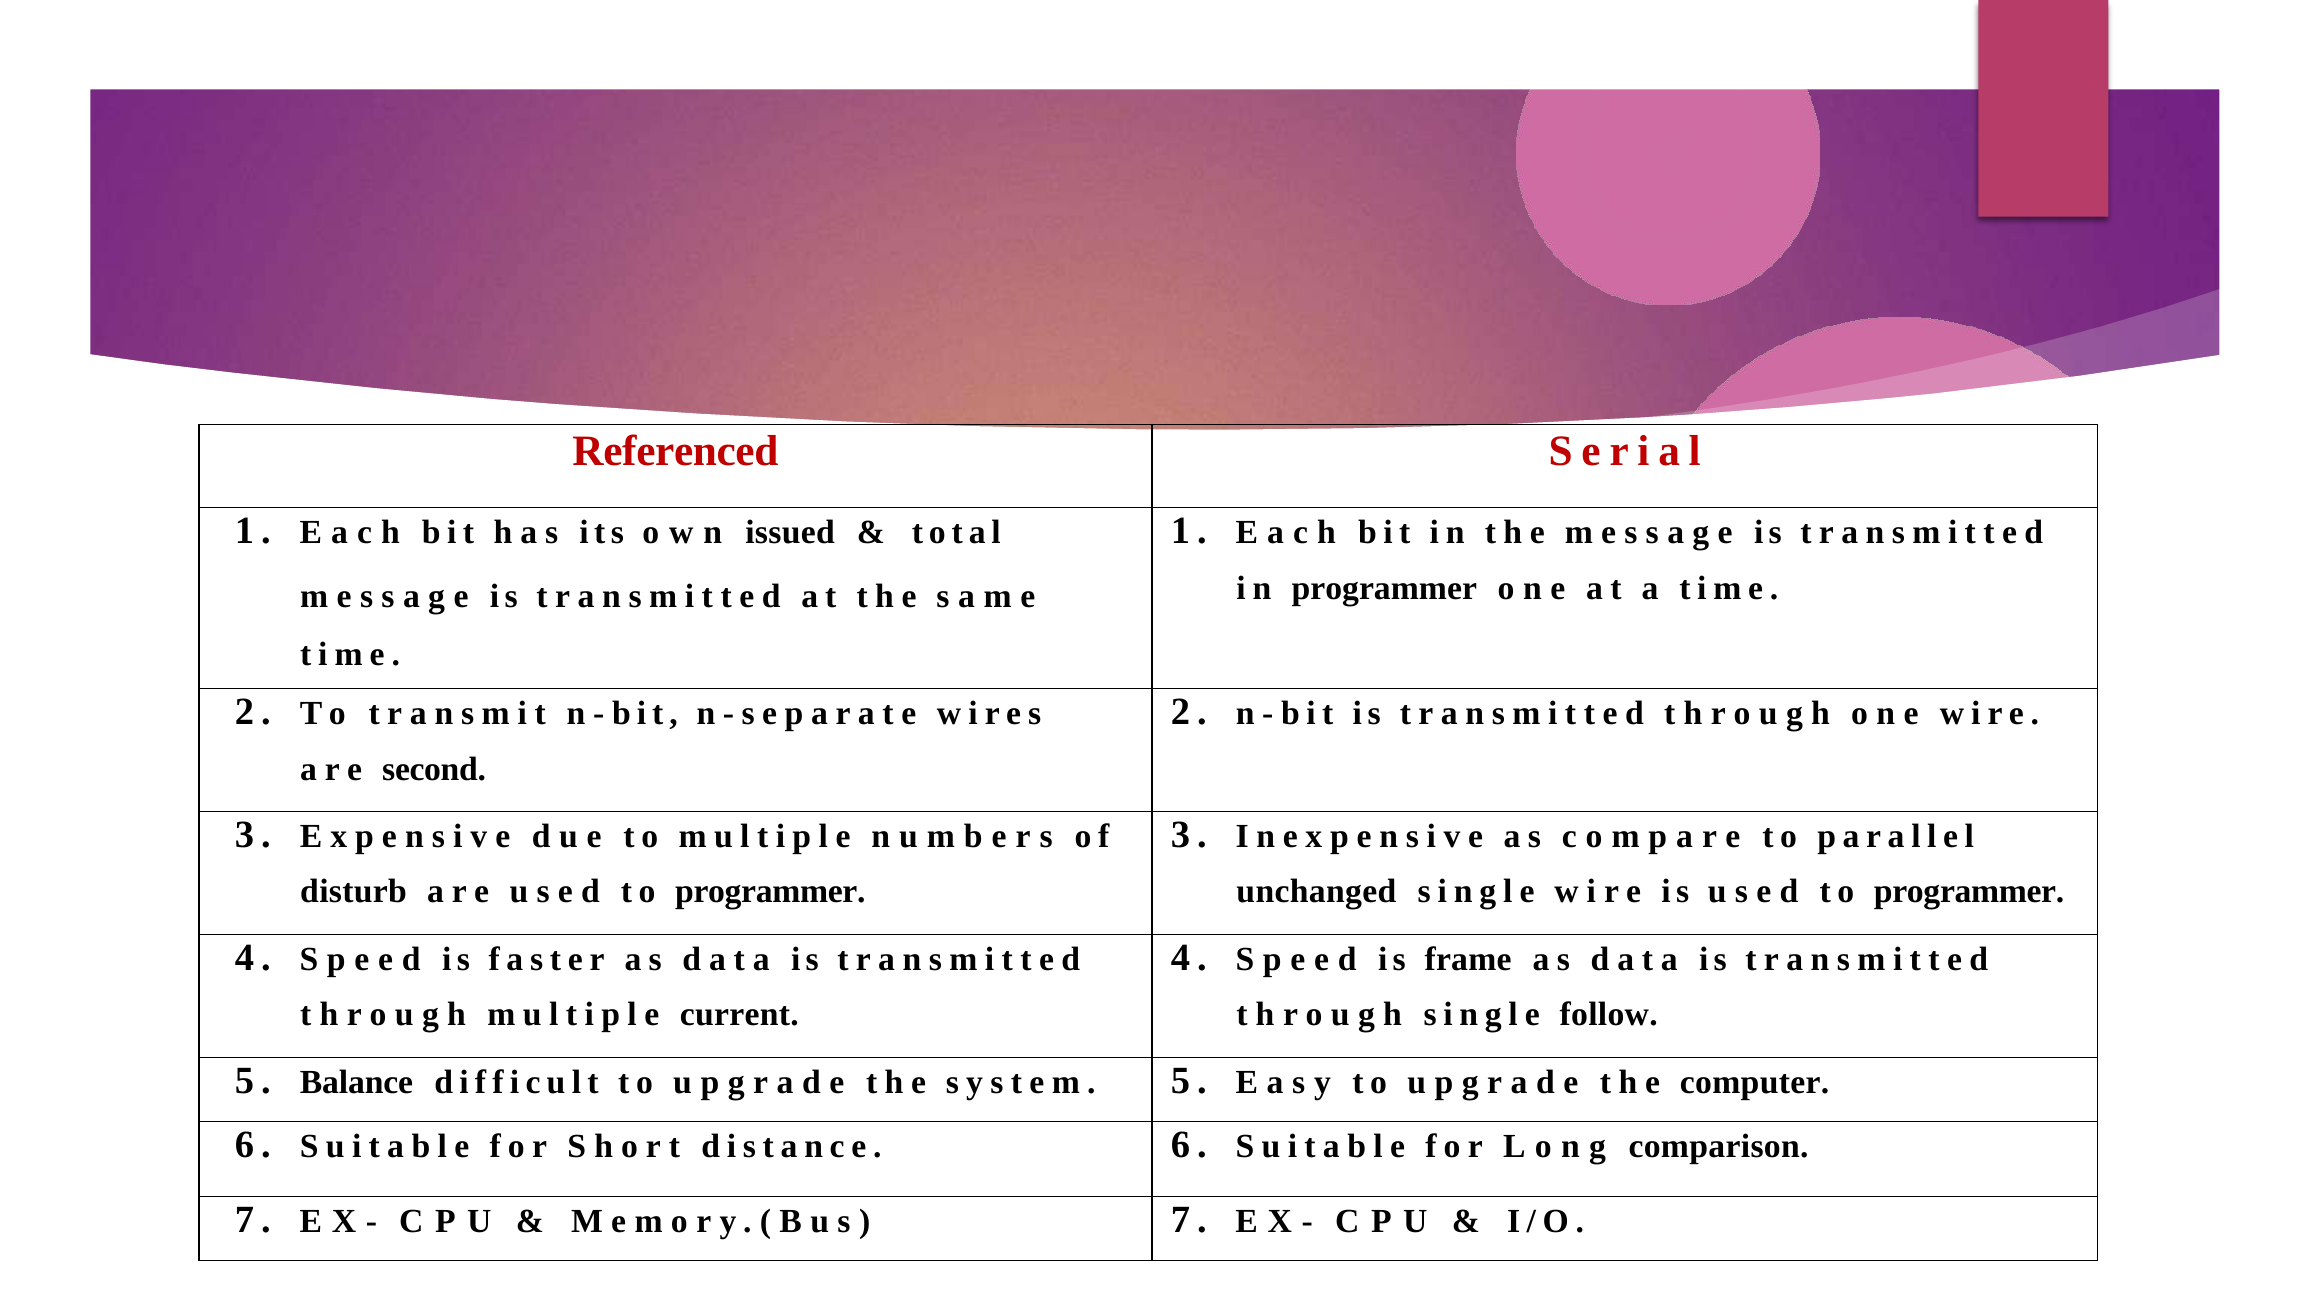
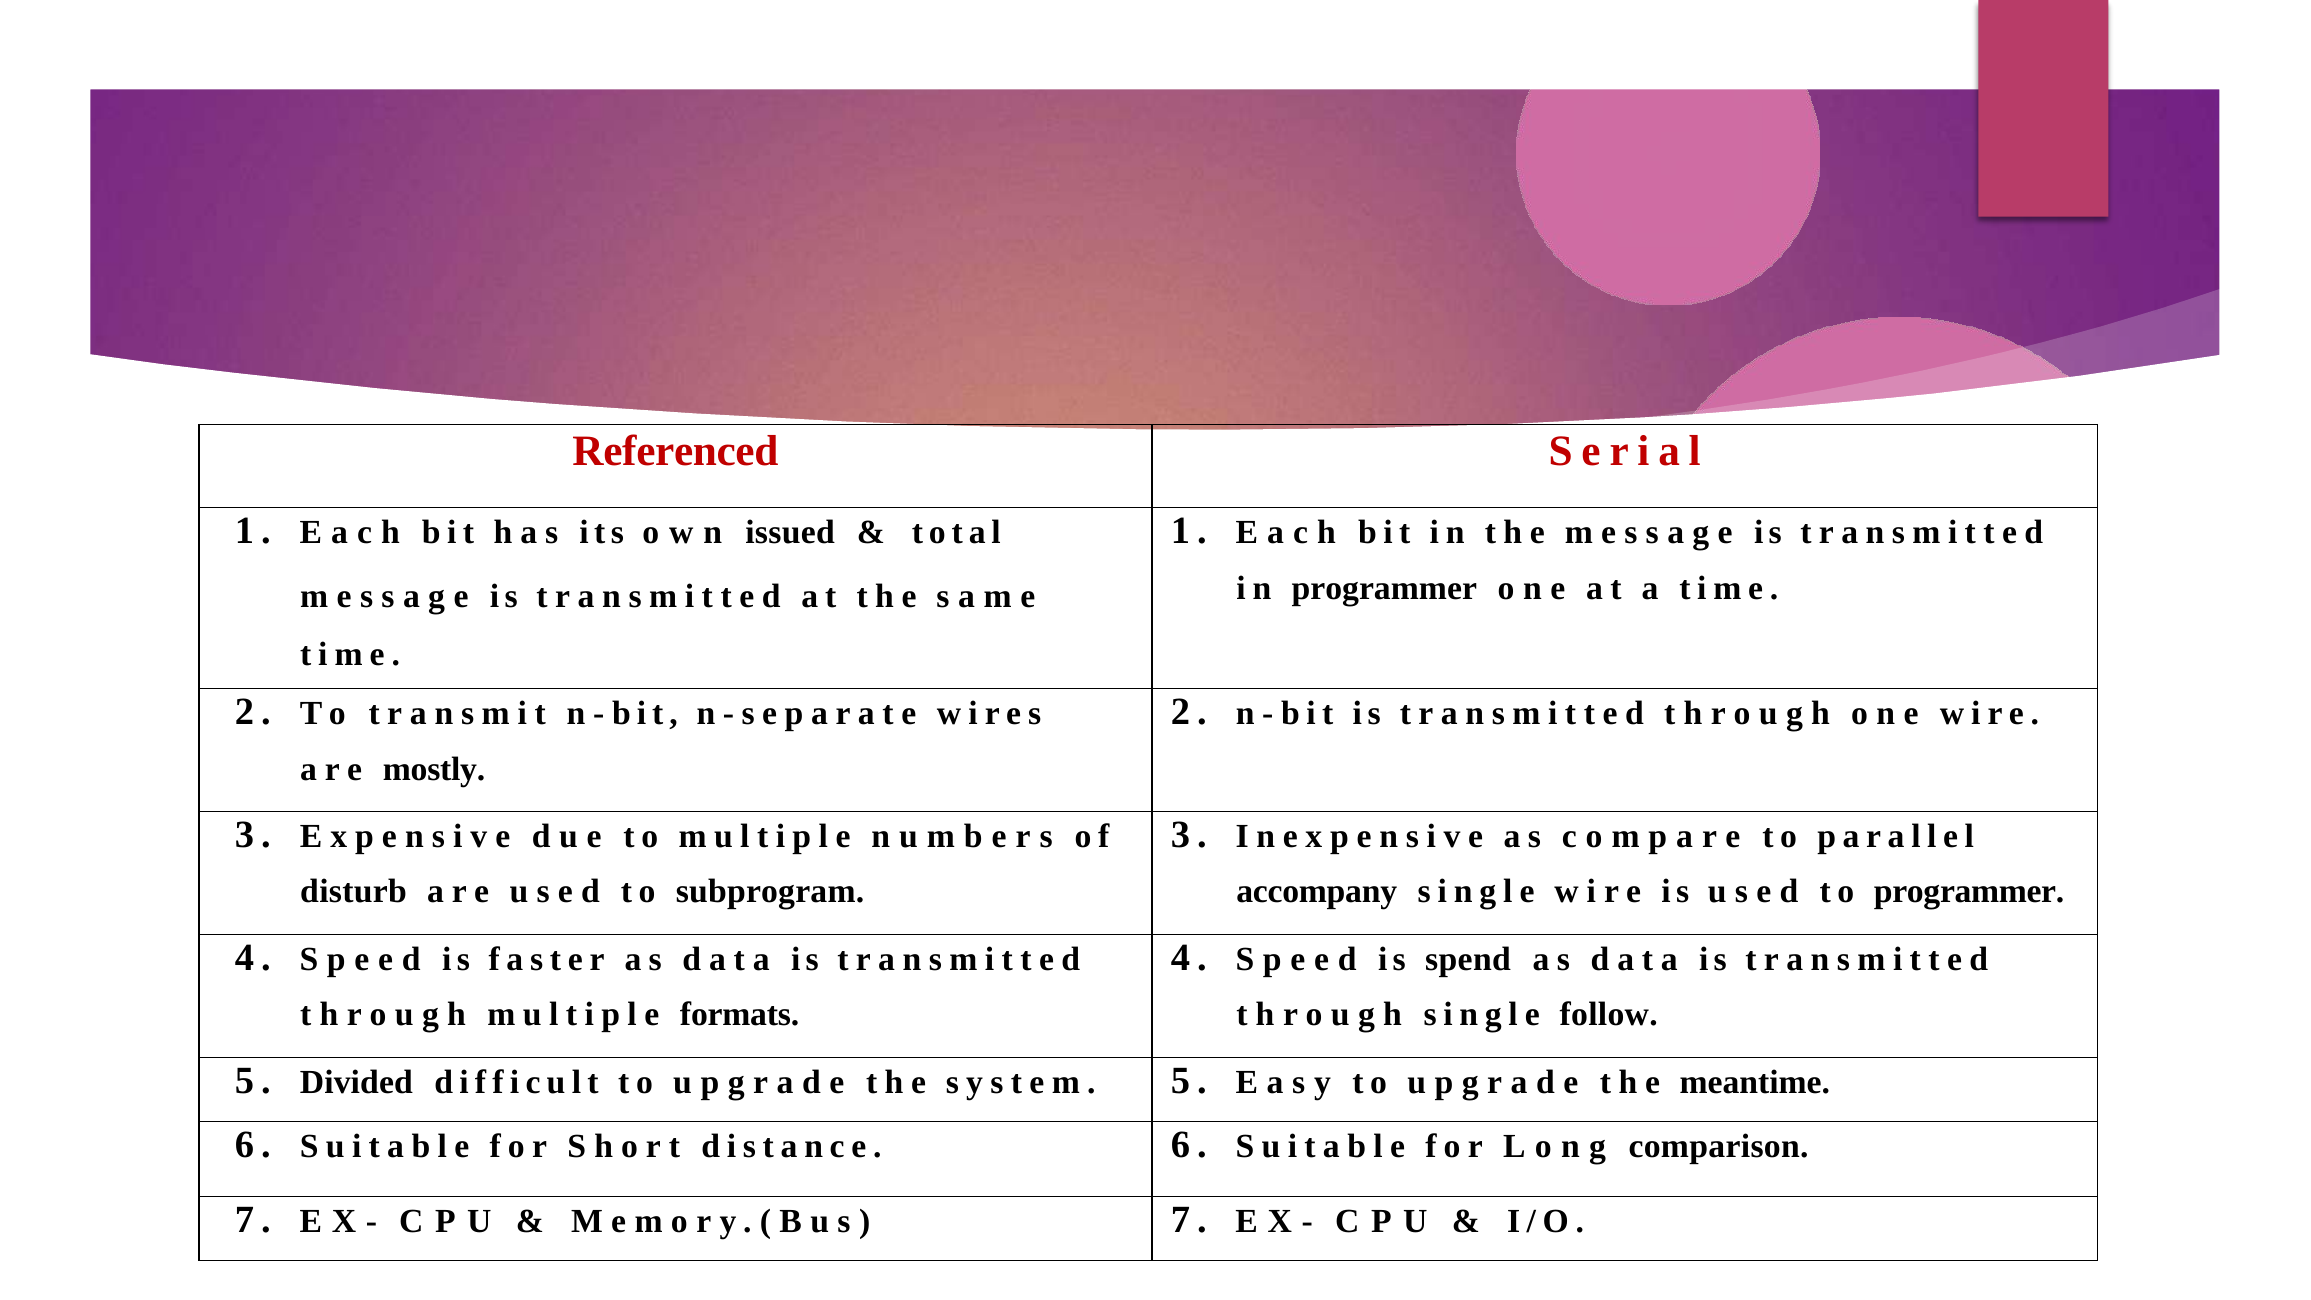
second: second -> mostly
are used to programmer: programmer -> subprogram
unchanged: unchanged -> accompany
frame: frame -> spend
current: current -> formats
Balance: Balance -> Divided
computer: computer -> meantime
